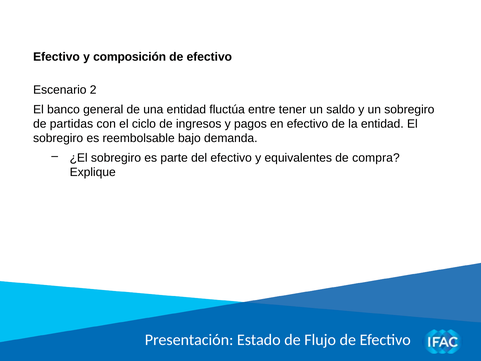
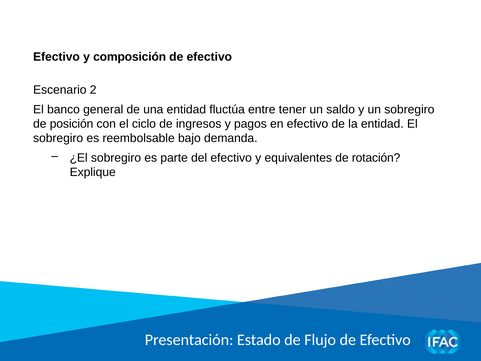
partidas: partidas -> posición
compra: compra -> rotación
